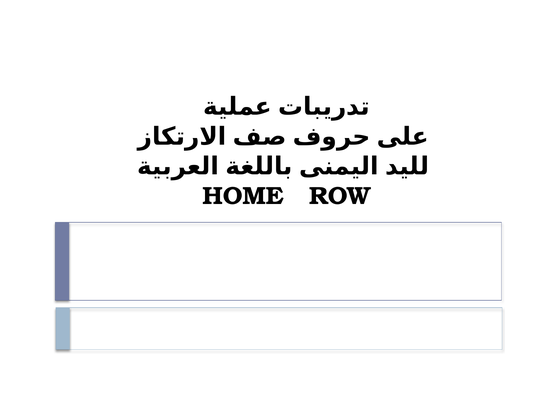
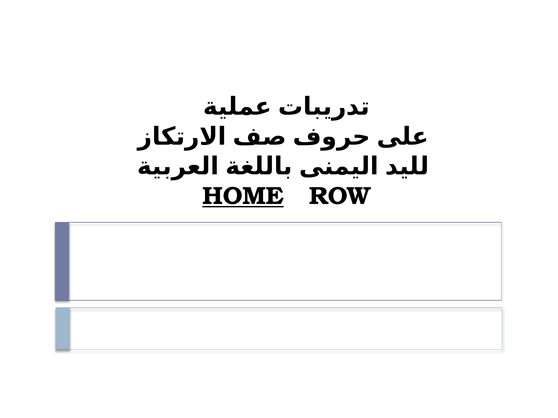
HOME underline: none -> present
